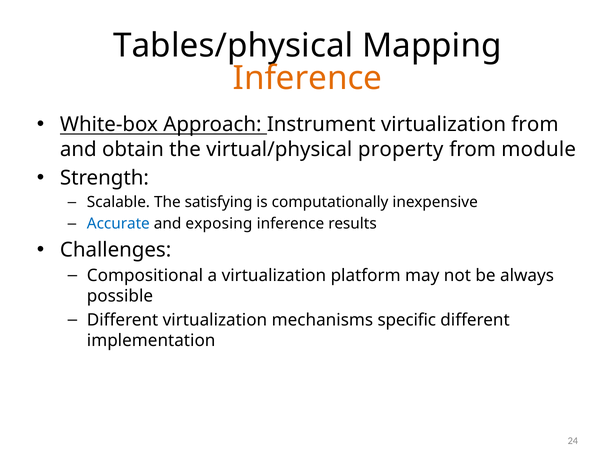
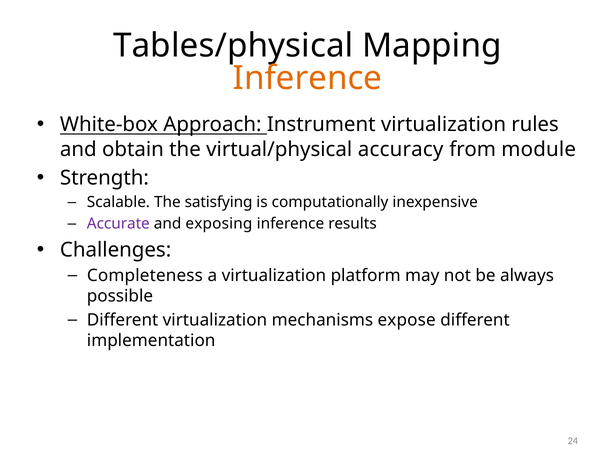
virtualization from: from -> rules
property: property -> accuracy
Accurate colour: blue -> purple
Compositional: Compositional -> Completeness
specific: specific -> expose
